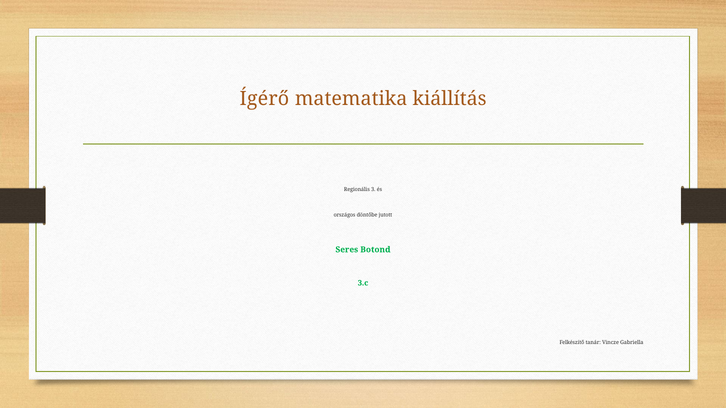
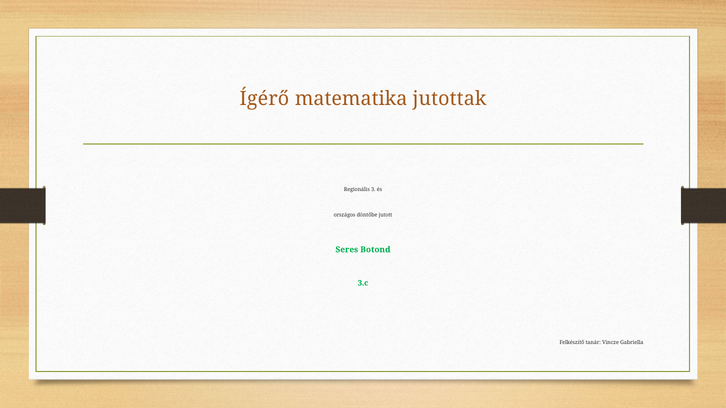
kiállítás: kiállítás -> jutottak
